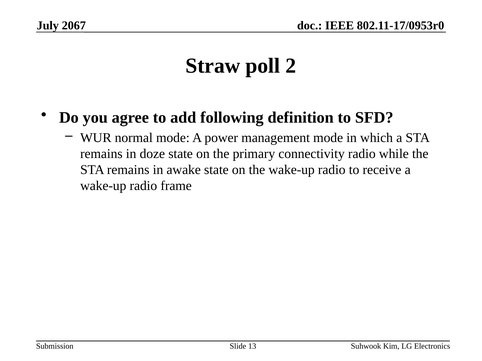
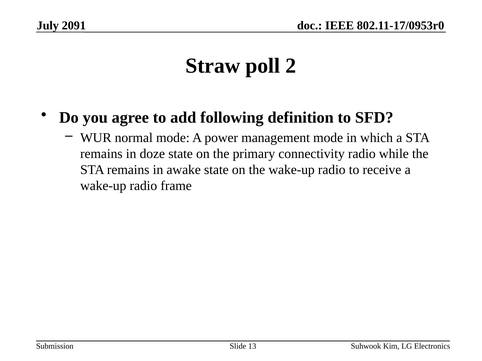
2067: 2067 -> 2091
